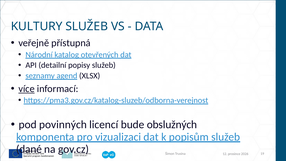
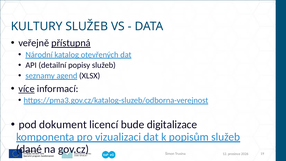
přístupná underline: none -> present
povinných: povinných -> dokument
obslužných: obslužných -> digitalizace
